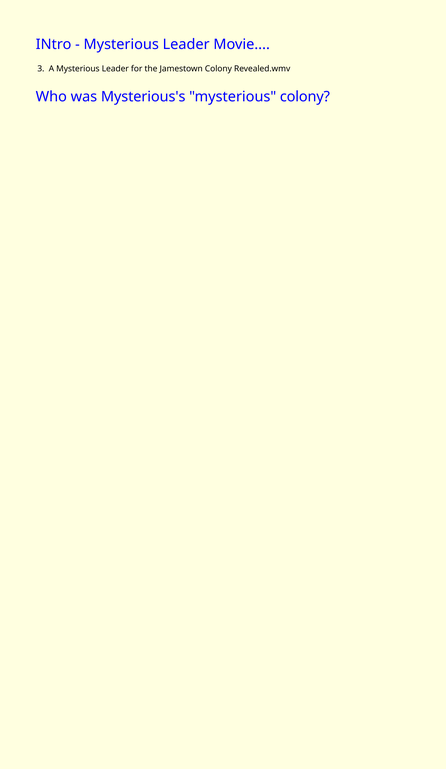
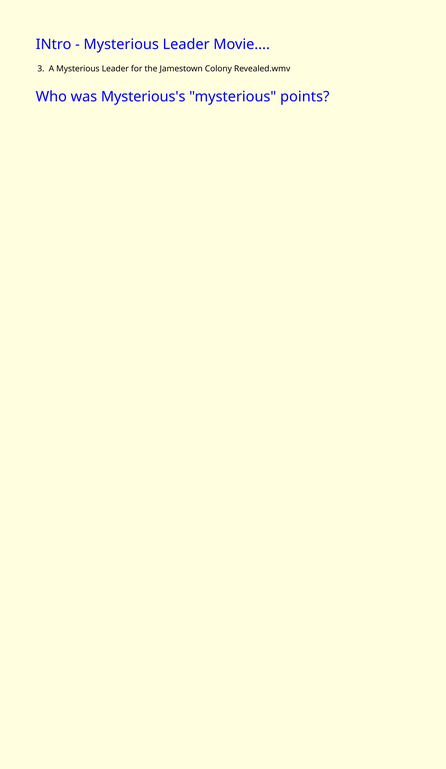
mysterious colony: colony -> points
